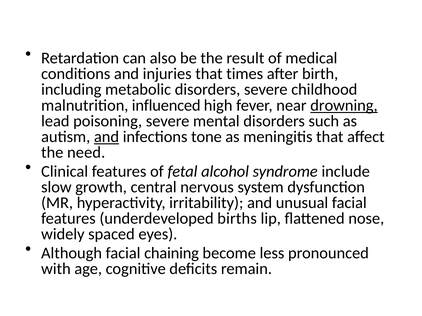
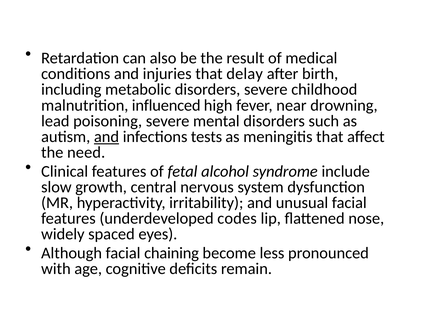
times: times -> delay
drowning underline: present -> none
tone: tone -> tests
births: births -> codes
